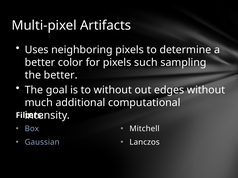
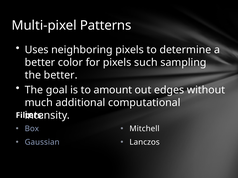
Artifacts: Artifacts -> Patterns
to without: without -> amount
